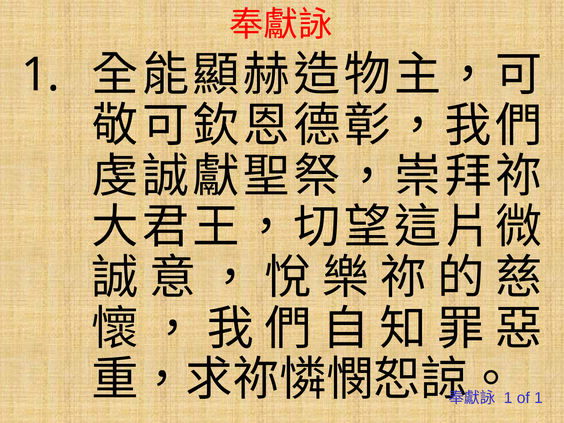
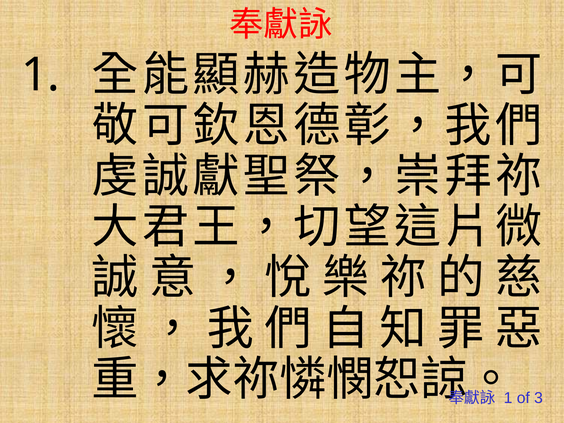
of 1: 1 -> 3
